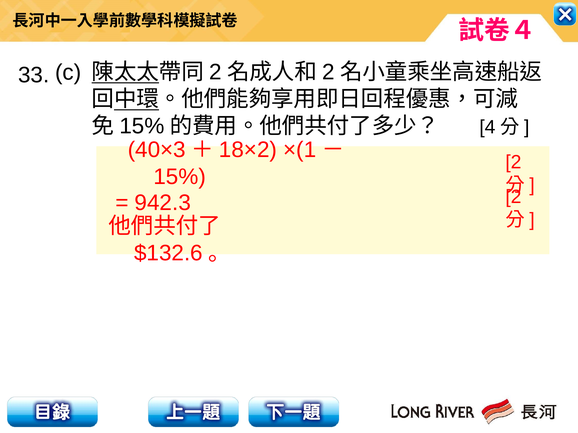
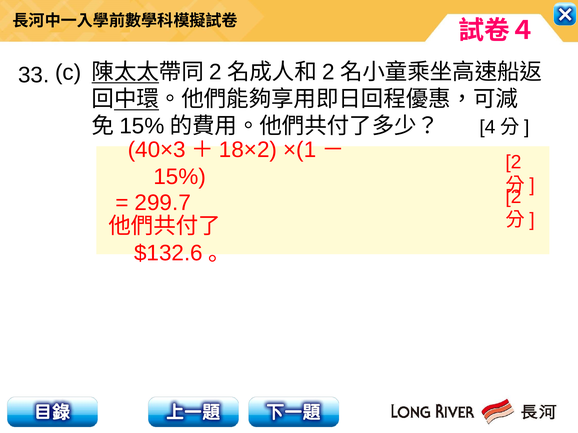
942.3: 942.3 -> 299.7
